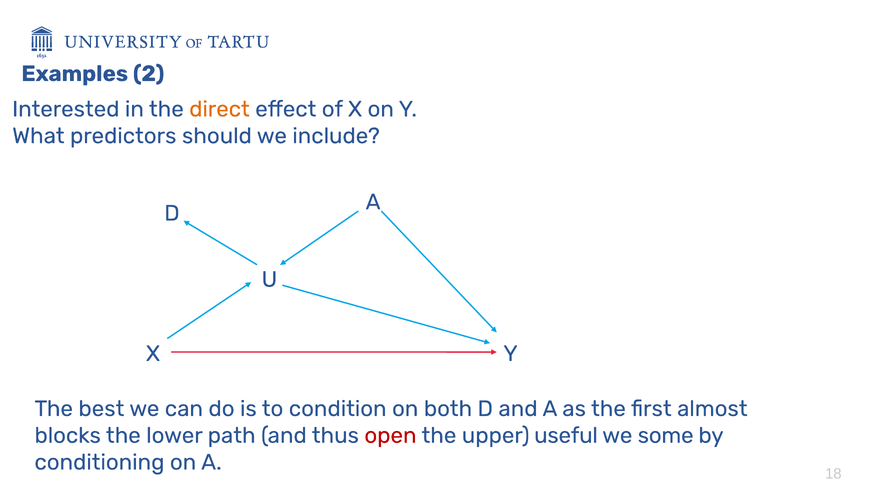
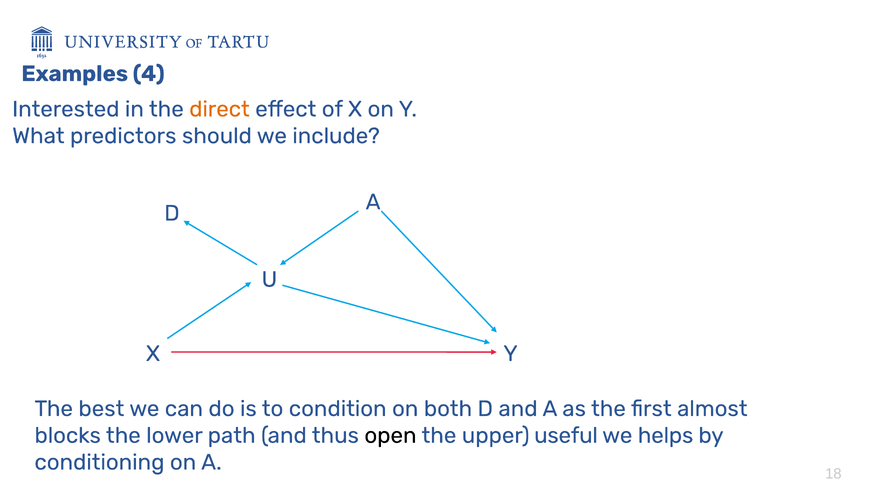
2: 2 -> 4
open colour: red -> black
some: some -> helps
